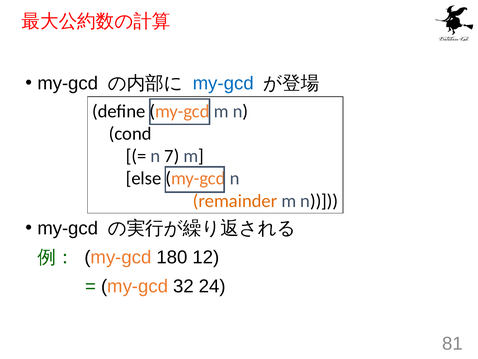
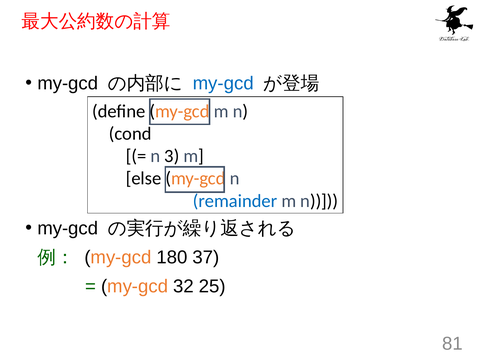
7: 7 -> 3
remainder colour: orange -> blue
12: 12 -> 37
24: 24 -> 25
